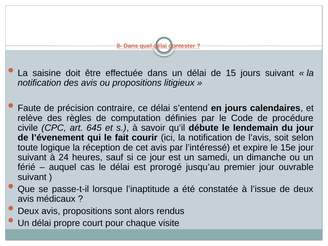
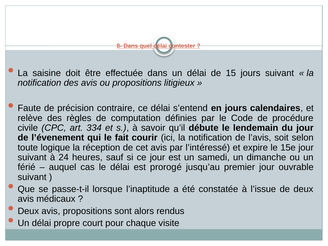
645: 645 -> 334
